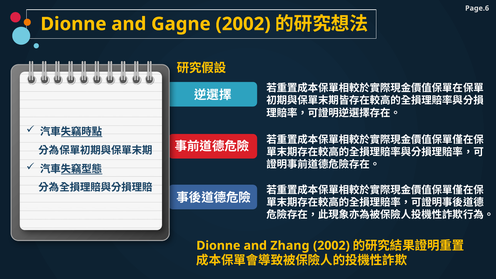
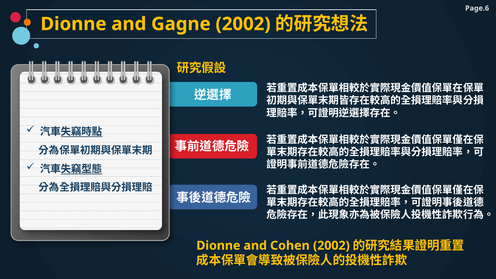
Zhang: Zhang -> Cohen
